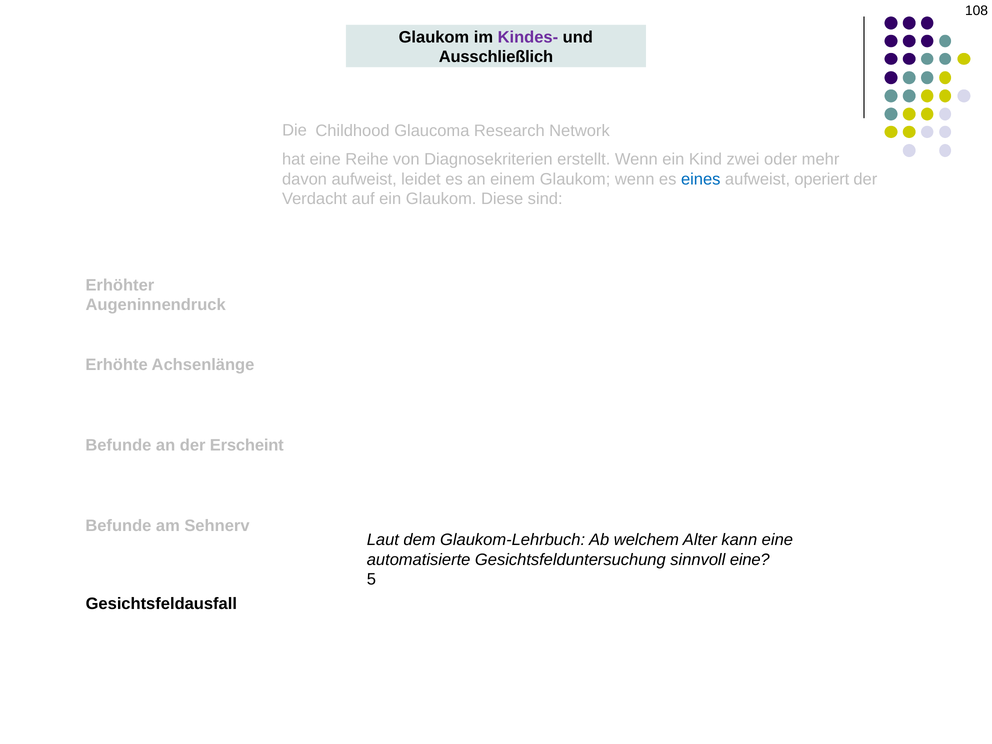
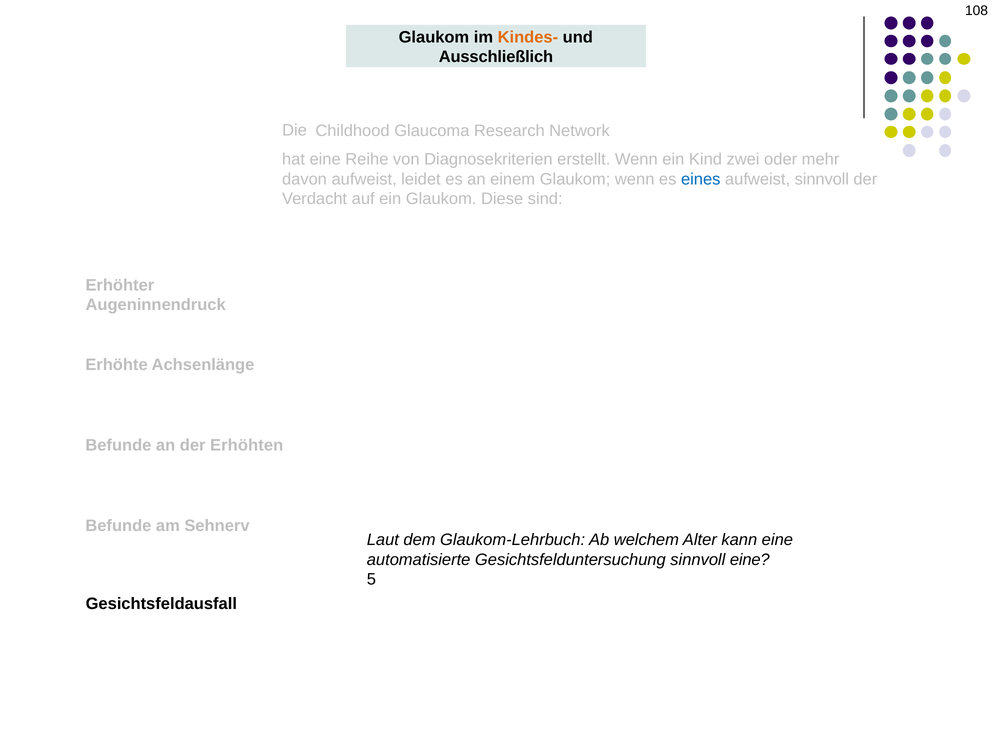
Kindes- colour: purple -> orange
aufweist operiert: operiert -> sinnvoll
Erscheint: Erscheint -> Erhöhten
